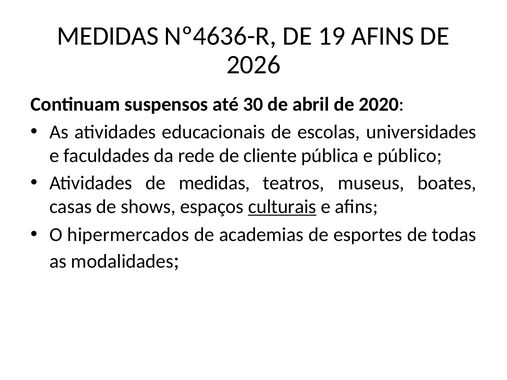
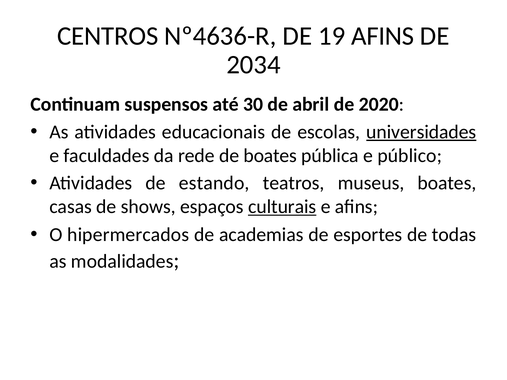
MEDIDAS at (108, 36): MEDIDAS -> CENTROS
2026: 2026 -> 2034
universidades underline: none -> present
de cliente: cliente -> boates
de medidas: medidas -> estando
